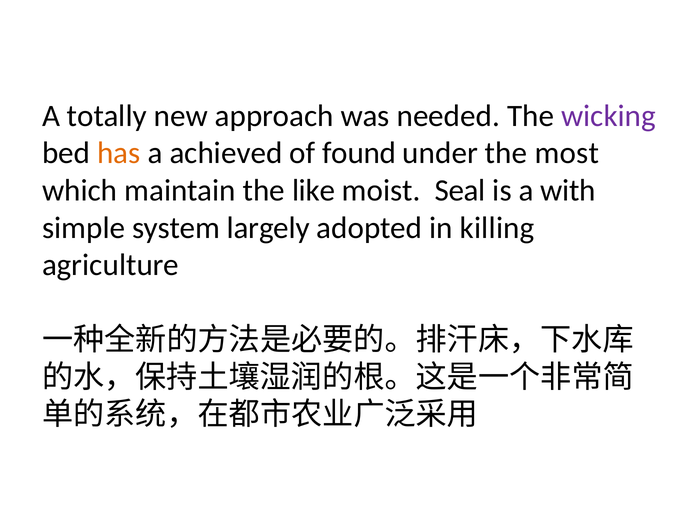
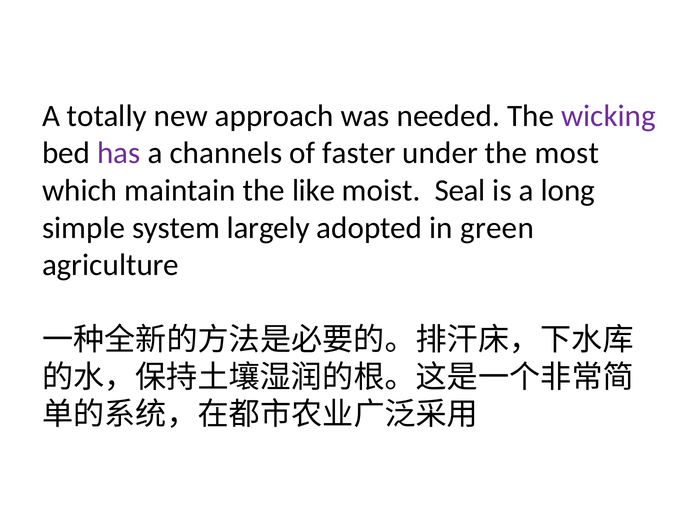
has colour: orange -> purple
achieved: achieved -> channels
found: found -> faster
with: with -> long
killing: killing -> green
